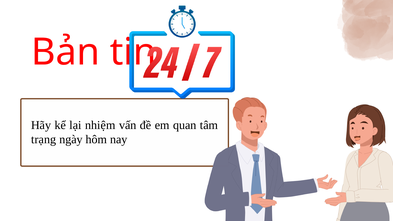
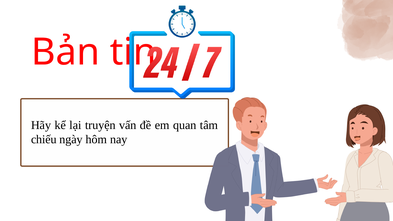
nhiệm: nhiệm -> truyện
trạng: trạng -> chiếu
